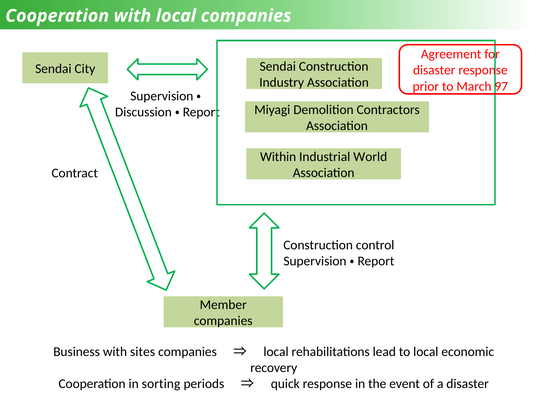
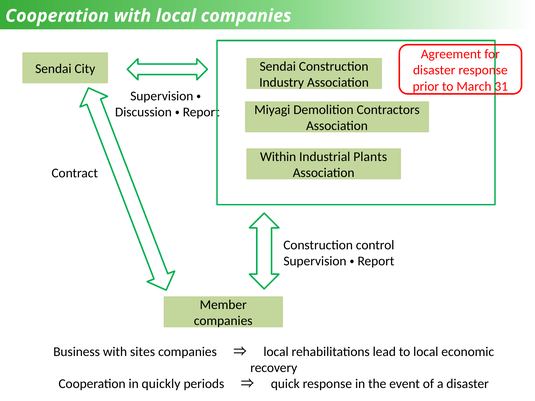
97: 97 -> 31
World: World -> Plants
sorting: sorting -> quickly
